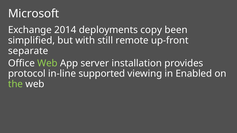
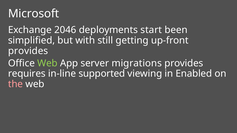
2014: 2014 -> 2046
copy: copy -> start
remote: remote -> getting
separate at (28, 51): separate -> provides
installation: installation -> migrations
protocol: protocol -> requires
the colour: light green -> pink
